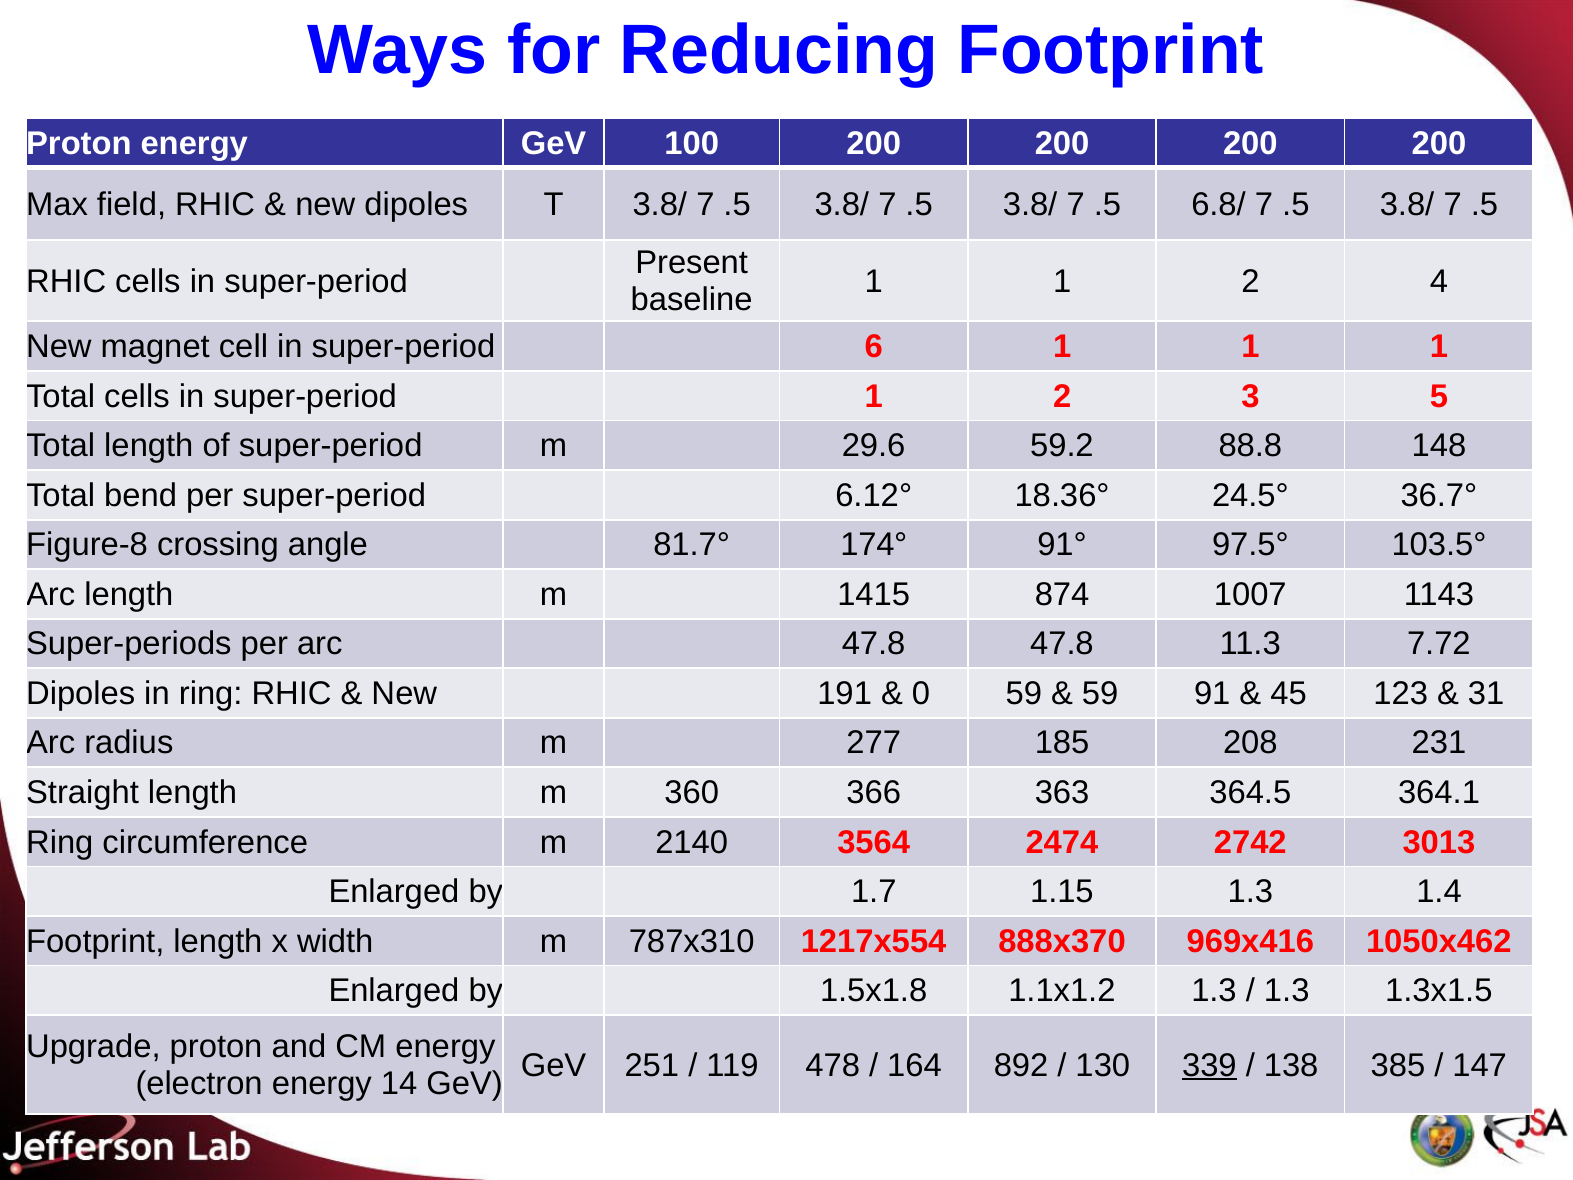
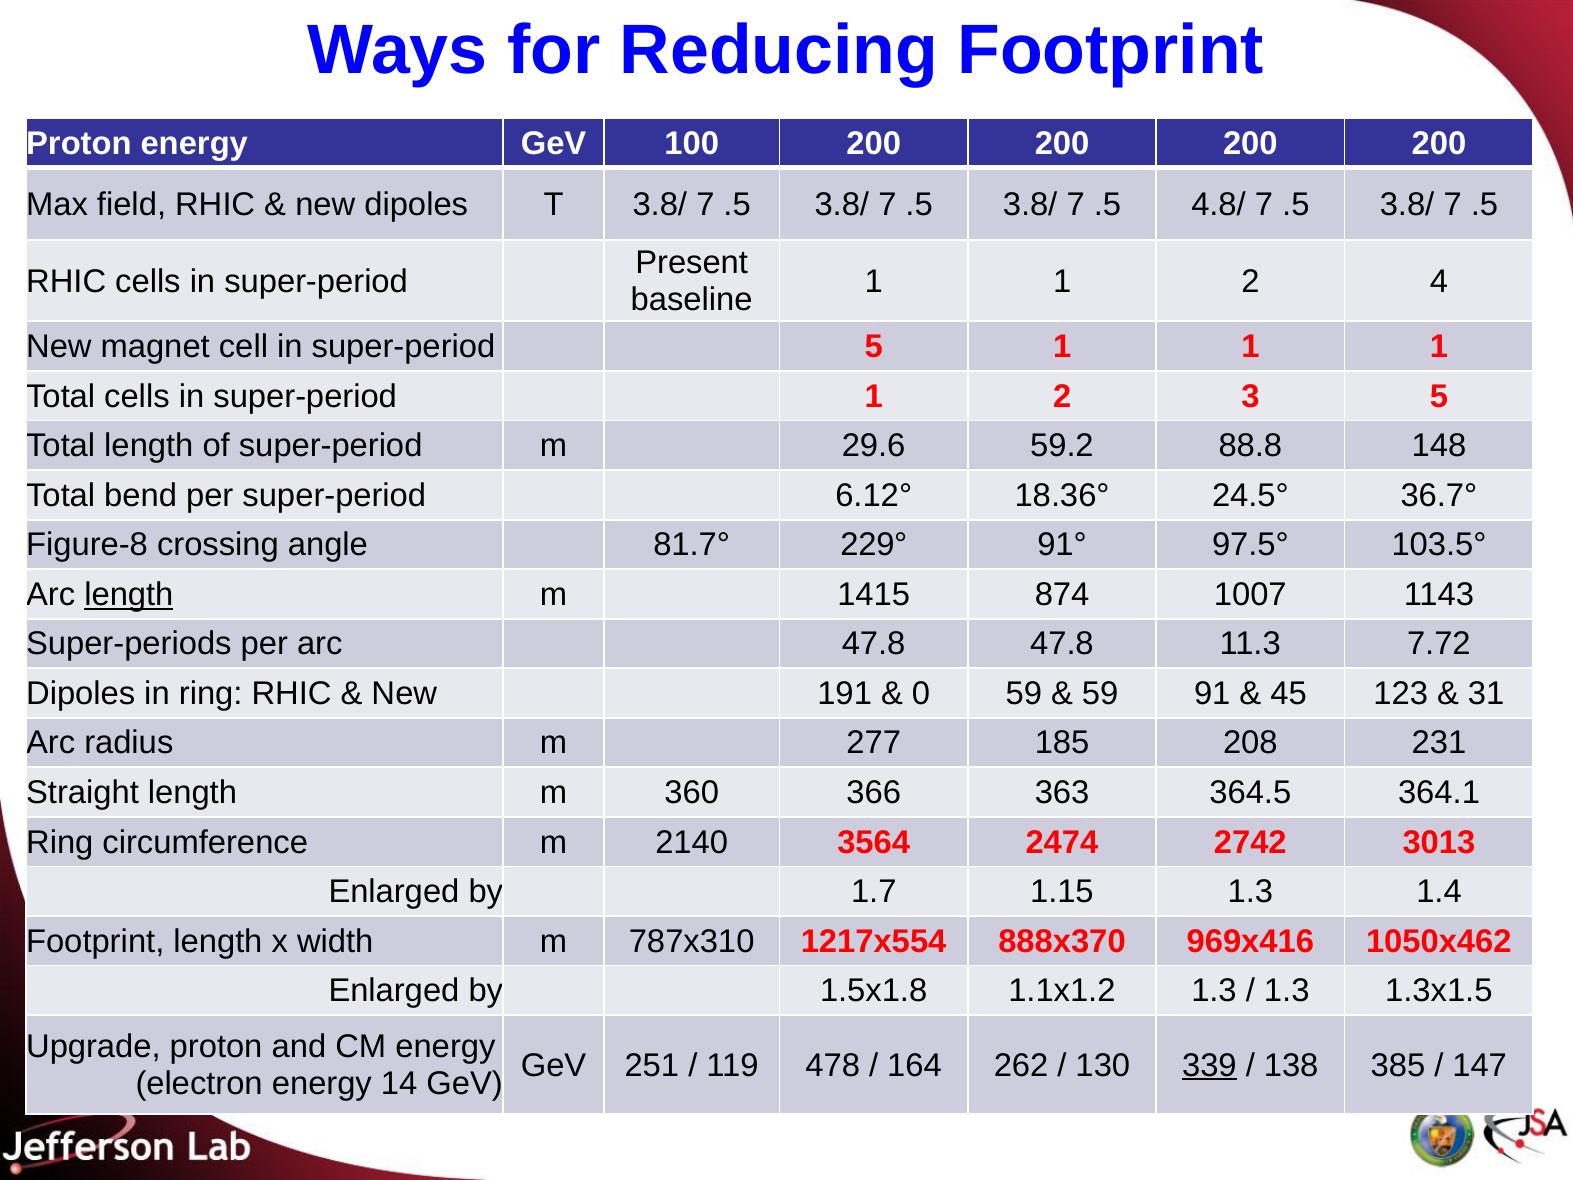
6.8/: 6.8/ -> 4.8/
super-period 6: 6 -> 5
174°: 174° -> 229°
length at (129, 594) underline: none -> present
892: 892 -> 262
